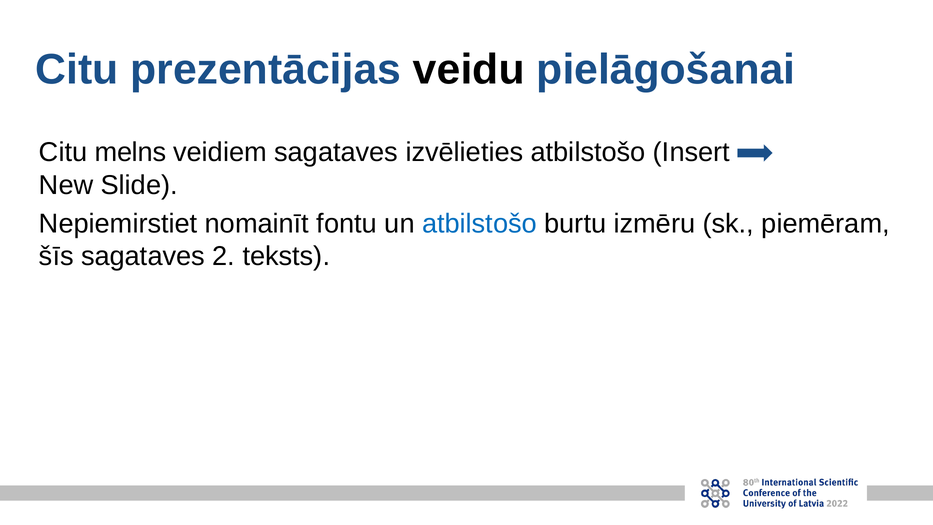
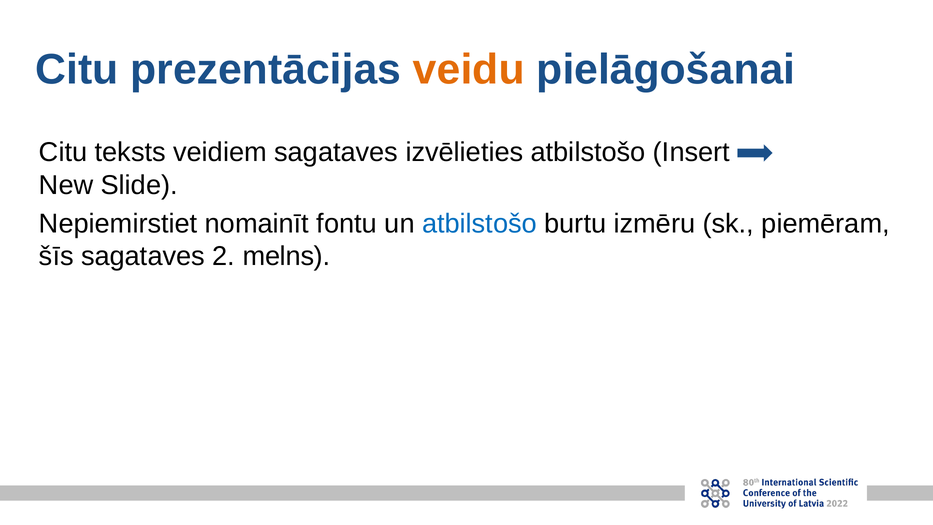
veidu colour: black -> orange
melns: melns -> teksts
teksts: teksts -> melns
